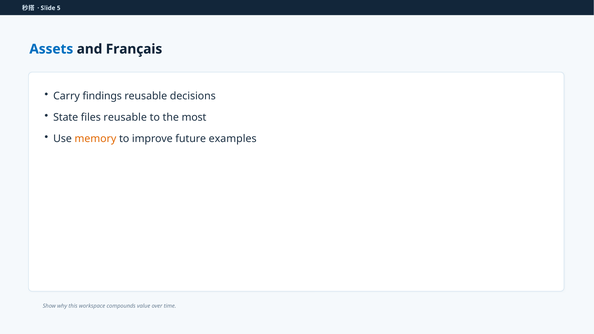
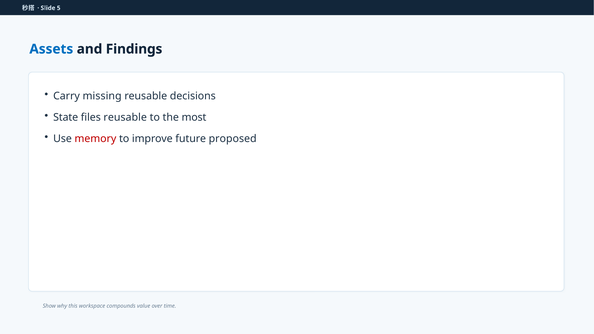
Français: Français -> Findings
findings: findings -> missing
memory colour: orange -> red
examples: examples -> proposed
